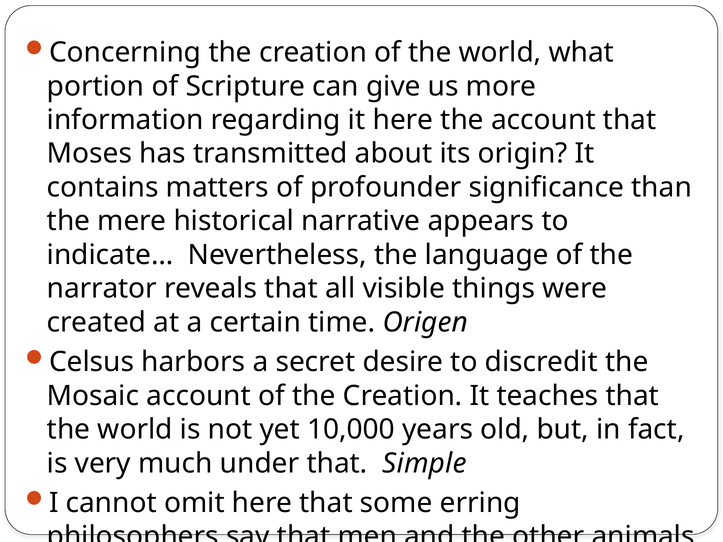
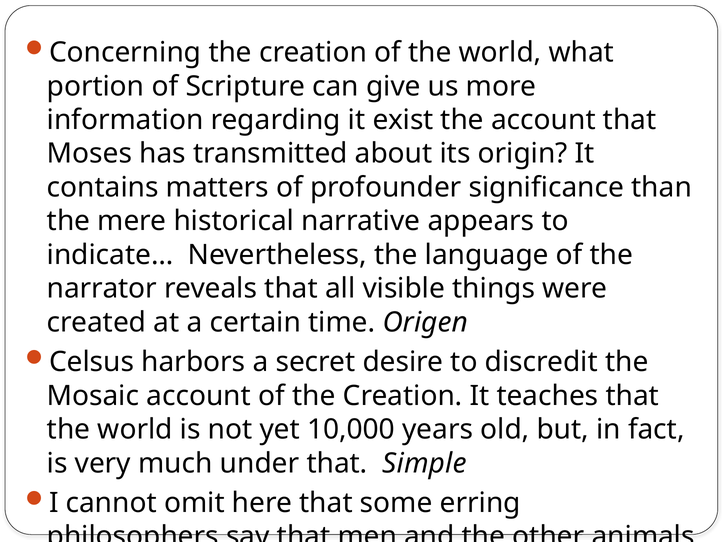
it here: here -> exist
